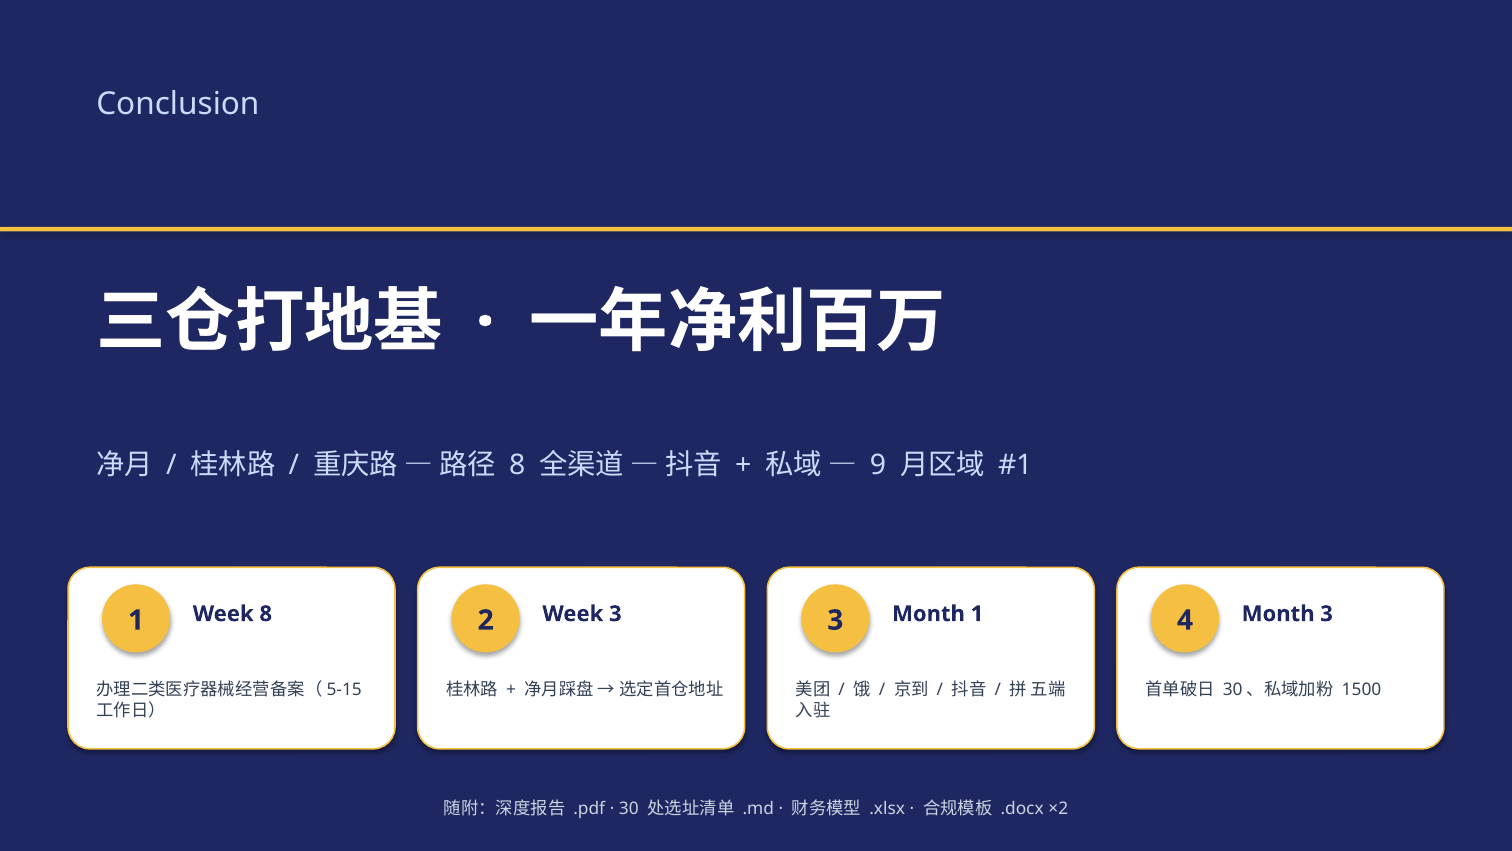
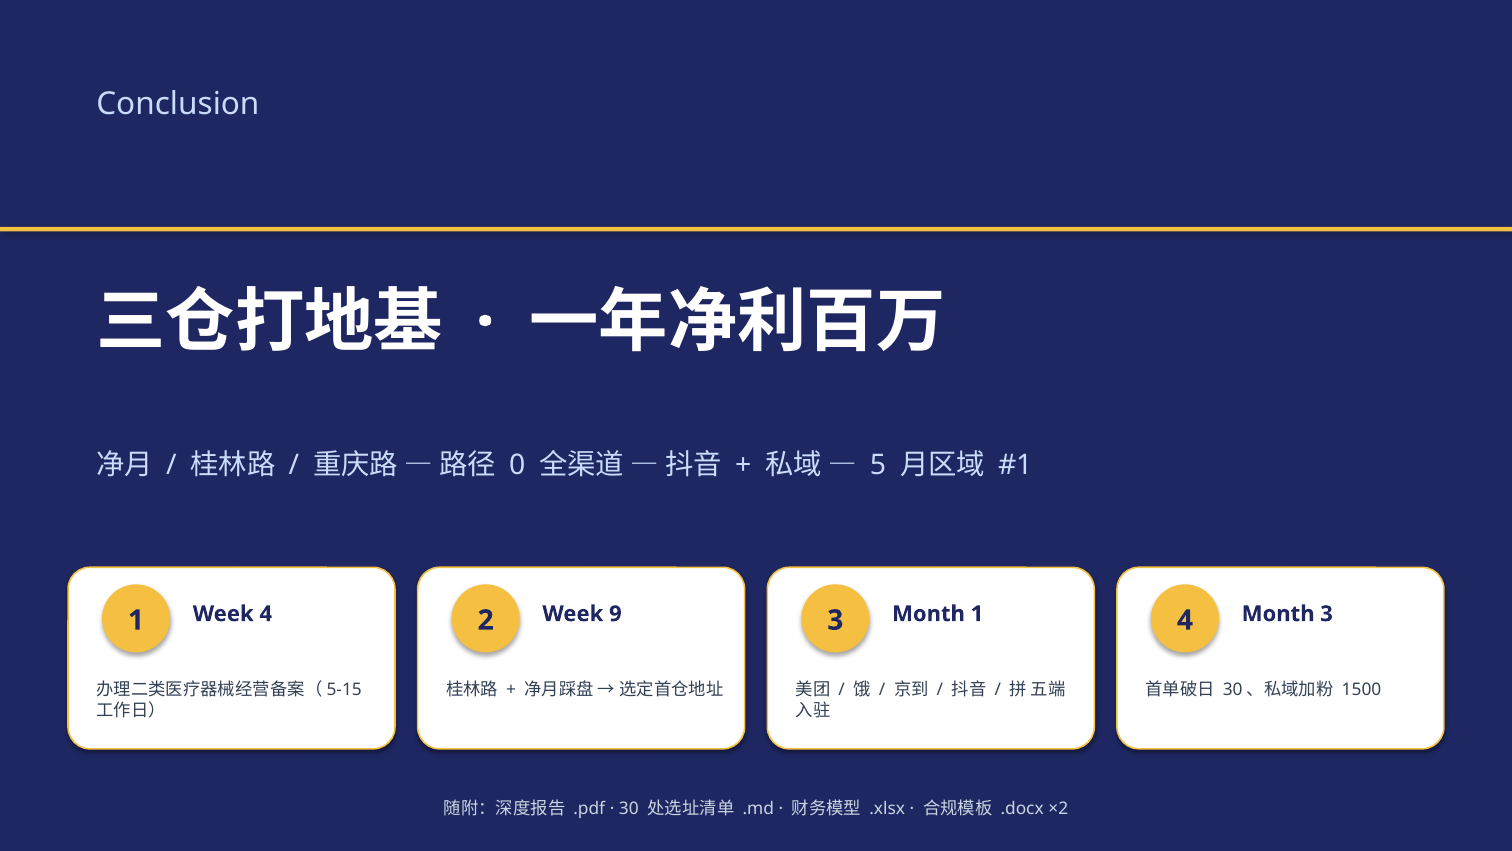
8 at (517, 465): 8 -> 0
9: 9 -> 5
Week 8: 8 -> 4
Week 3: 3 -> 9
